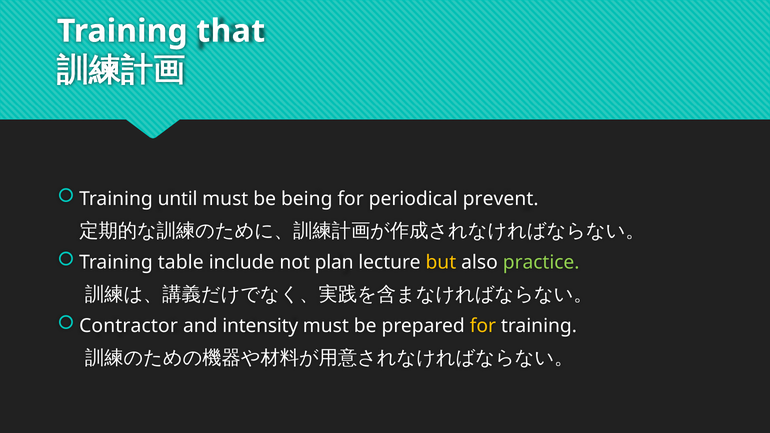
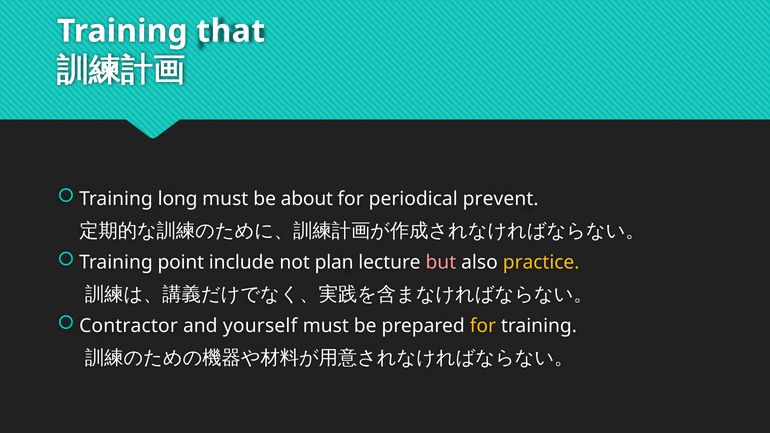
until: until -> long
being: being -> about
table: table -> point
but colour: yellow -> pink
practice colour: light green -> yellow
intensity: intensity -> yourself
